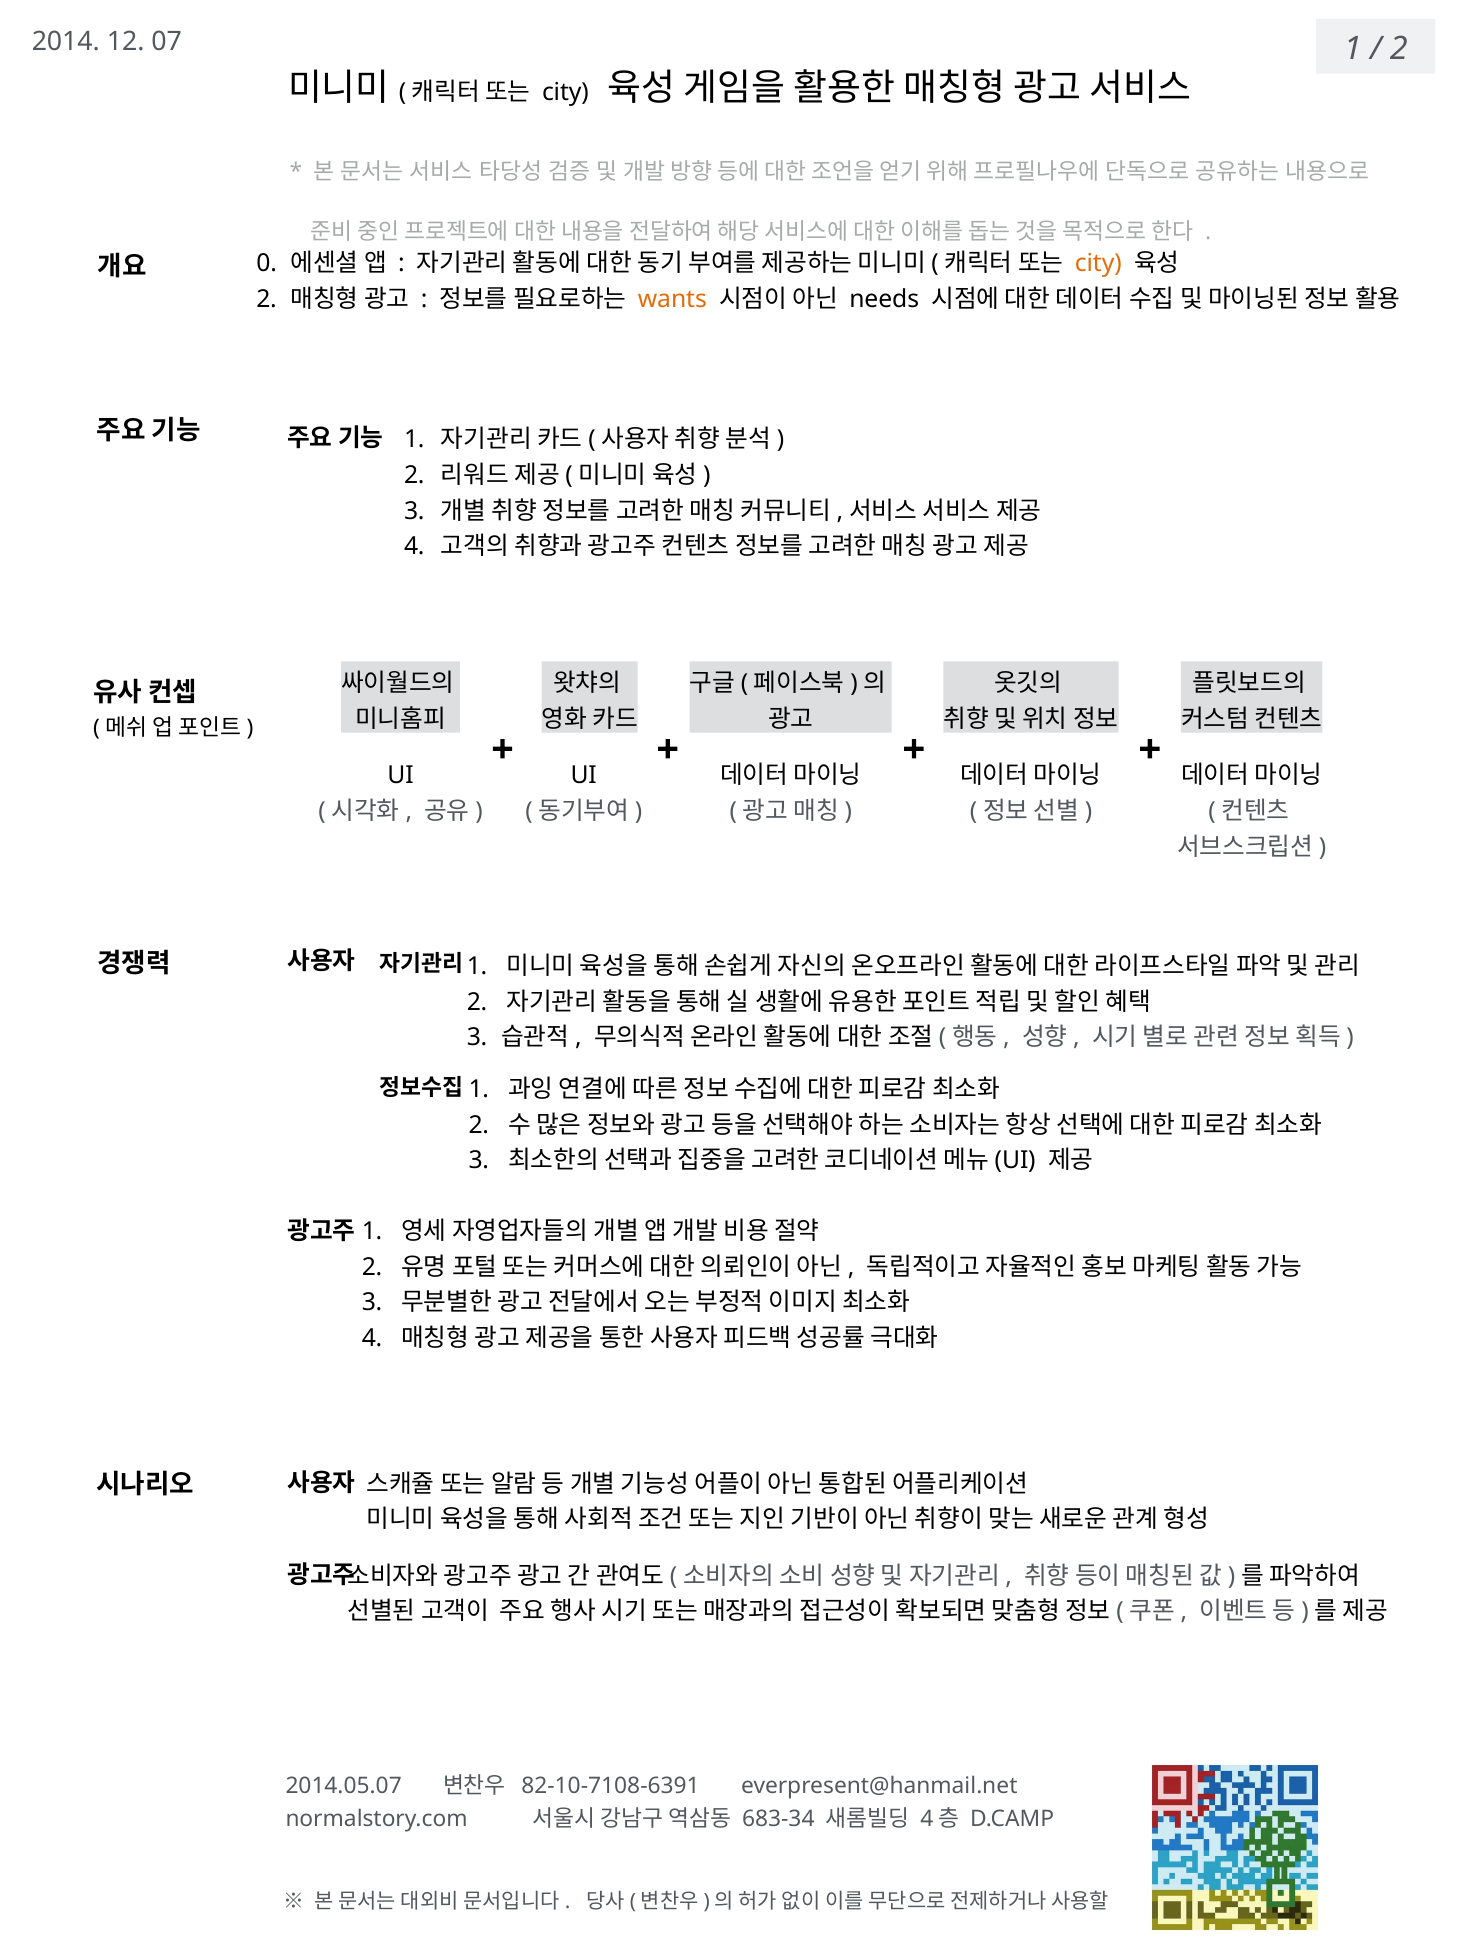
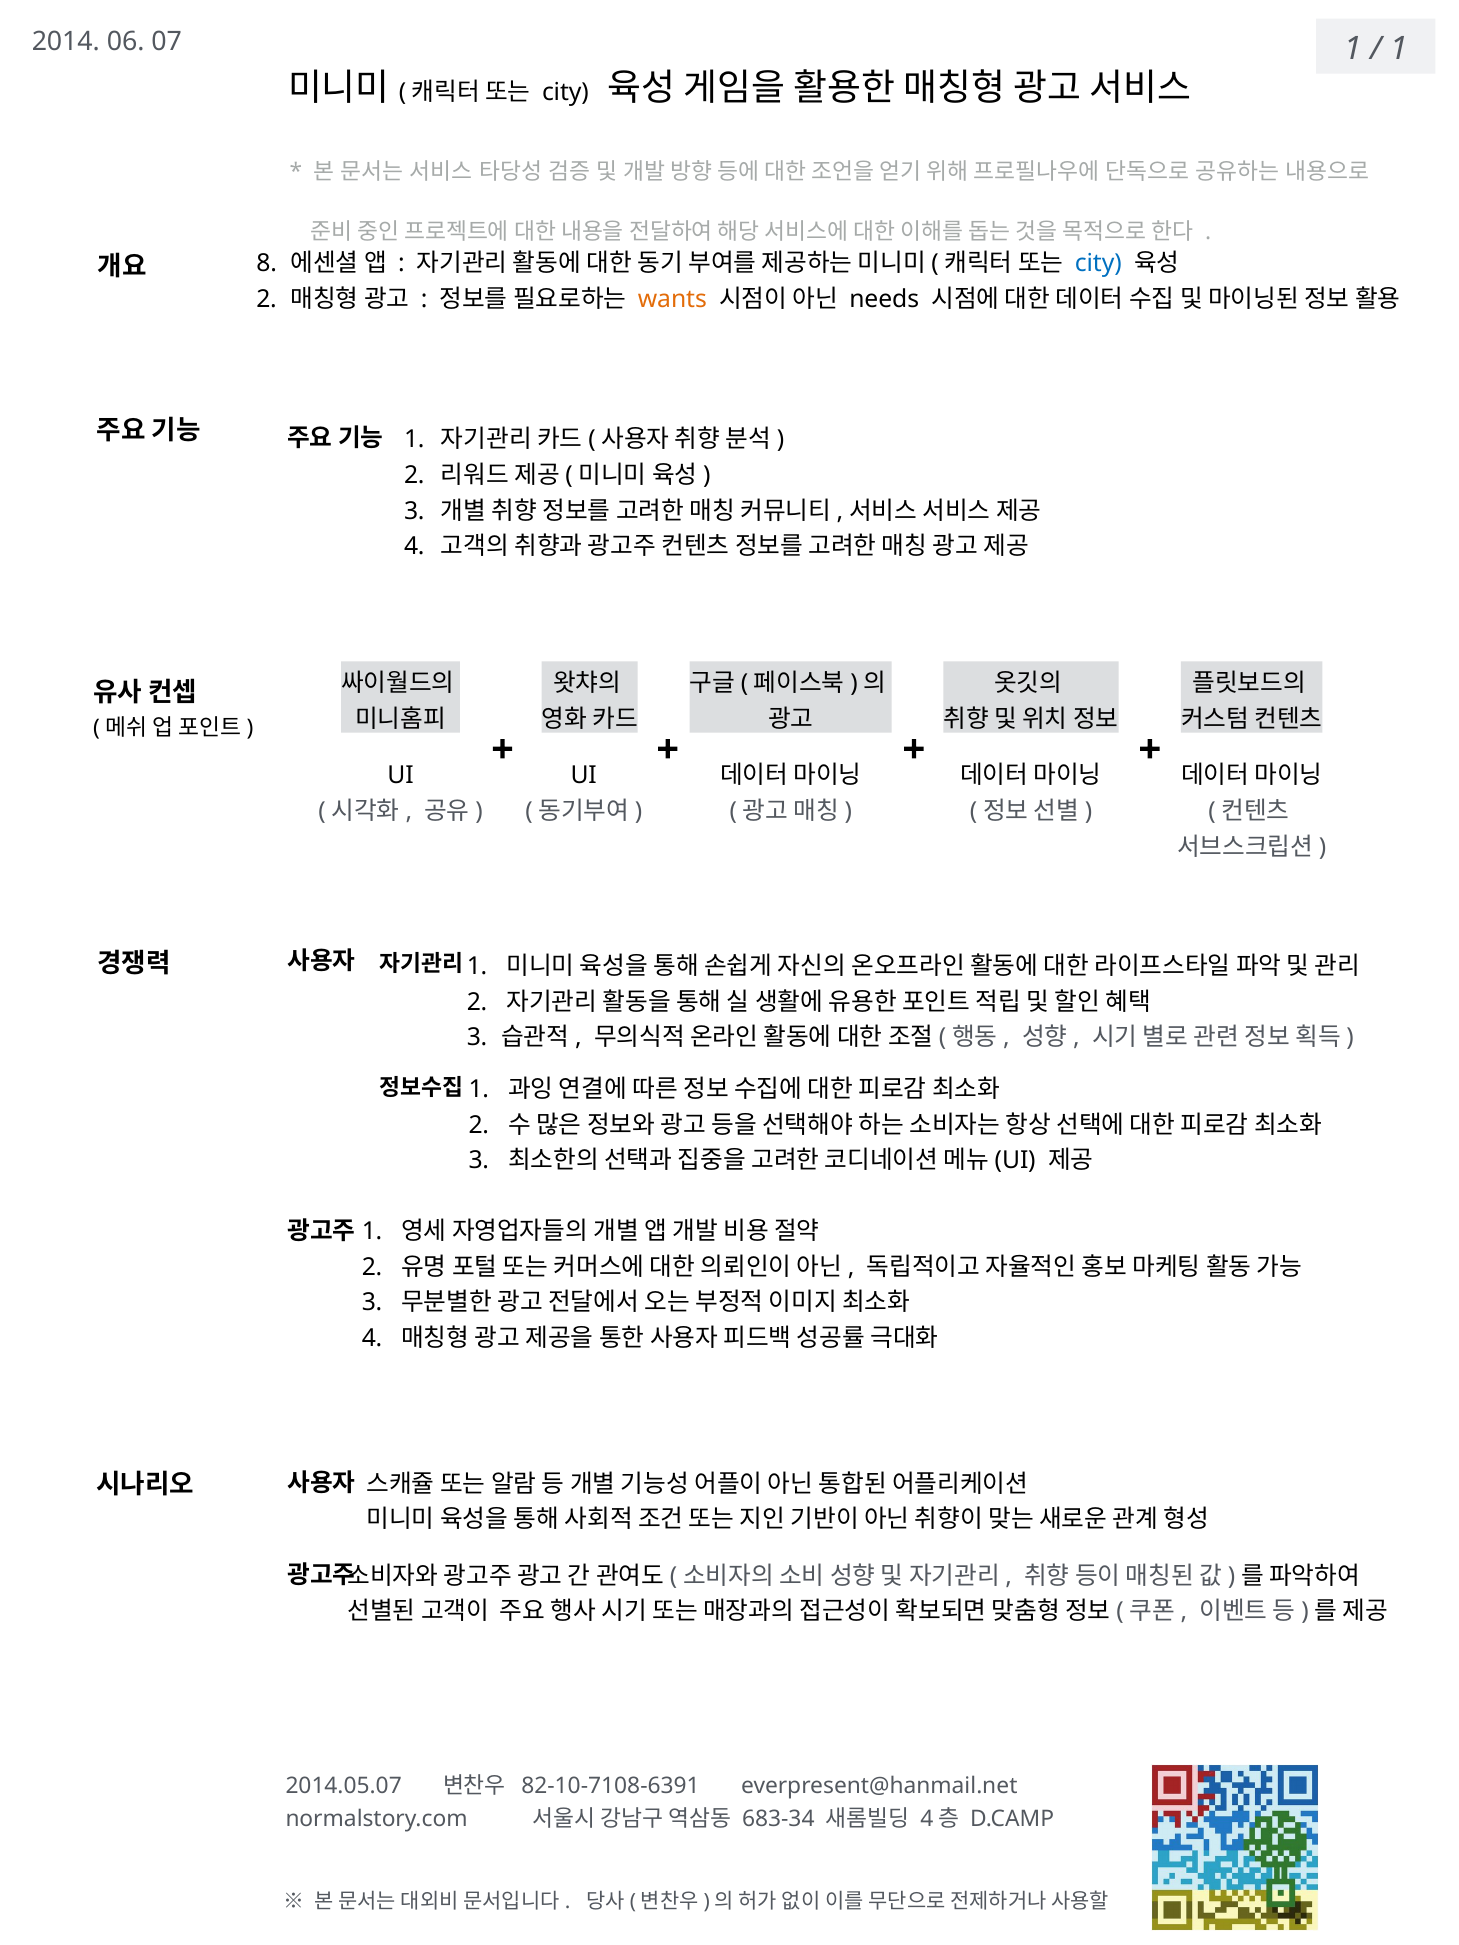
12: 12 -> 06
2 at (1399, 48): 2 -> 1
0: 0 -> 8
city at (1098, 264) colour: orange -> blue
